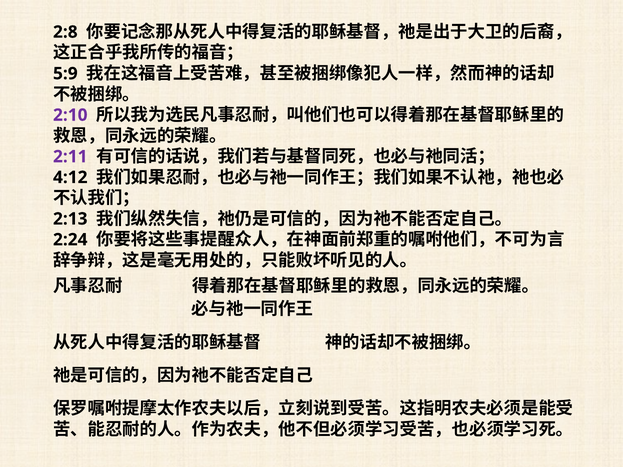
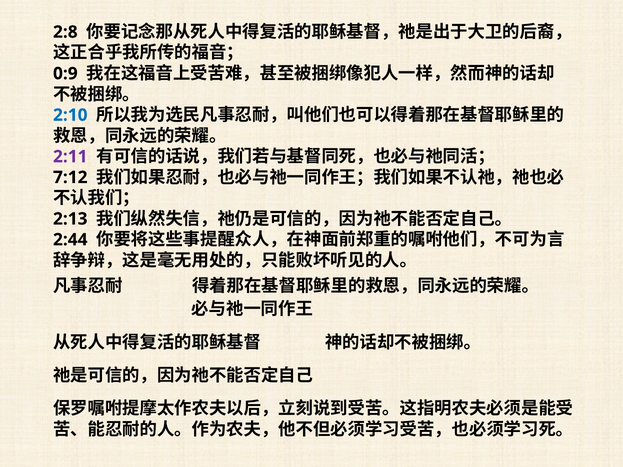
5:9: 5:9 -> 0:9
2:10 colour: purple -> blue
4:12: 4:12 -> 7:12
2:24: 2:24 -> 2:44
